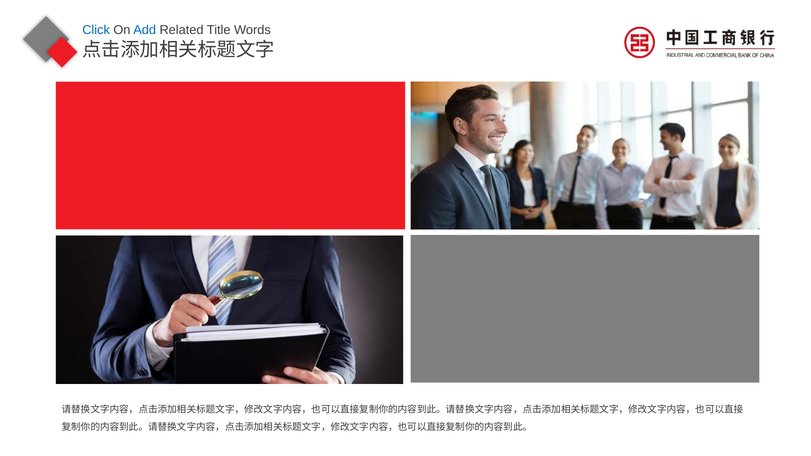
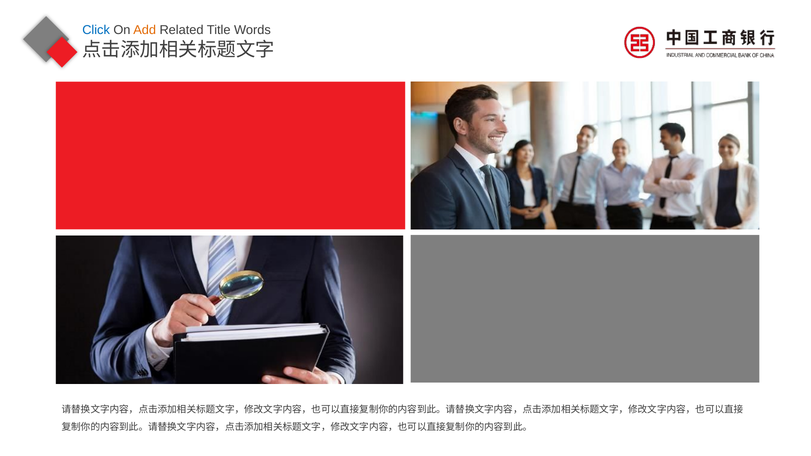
Add colour: blue -> orange
